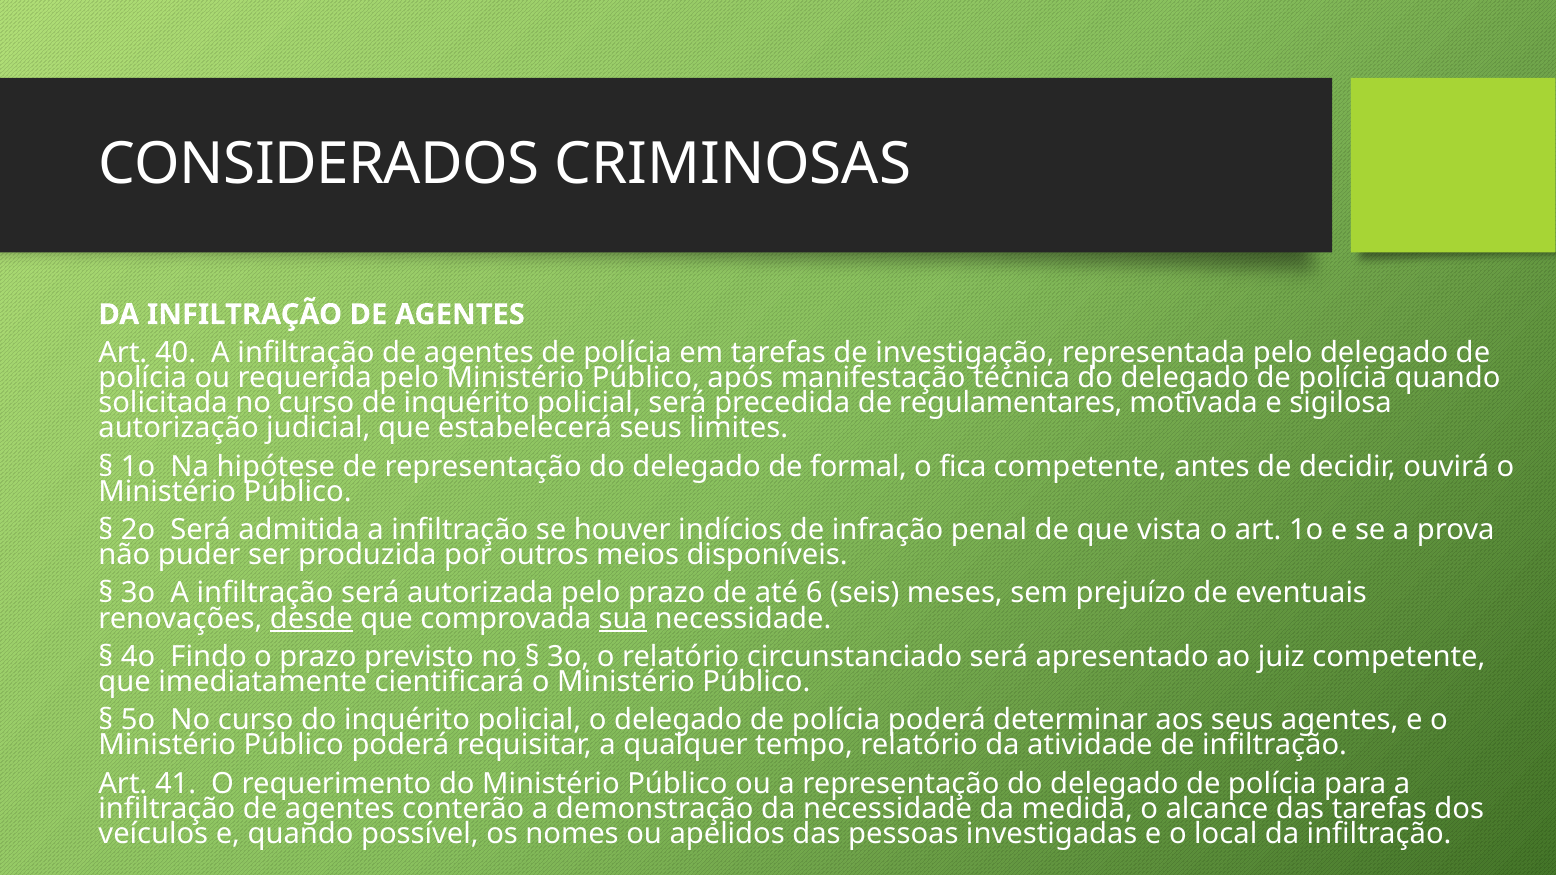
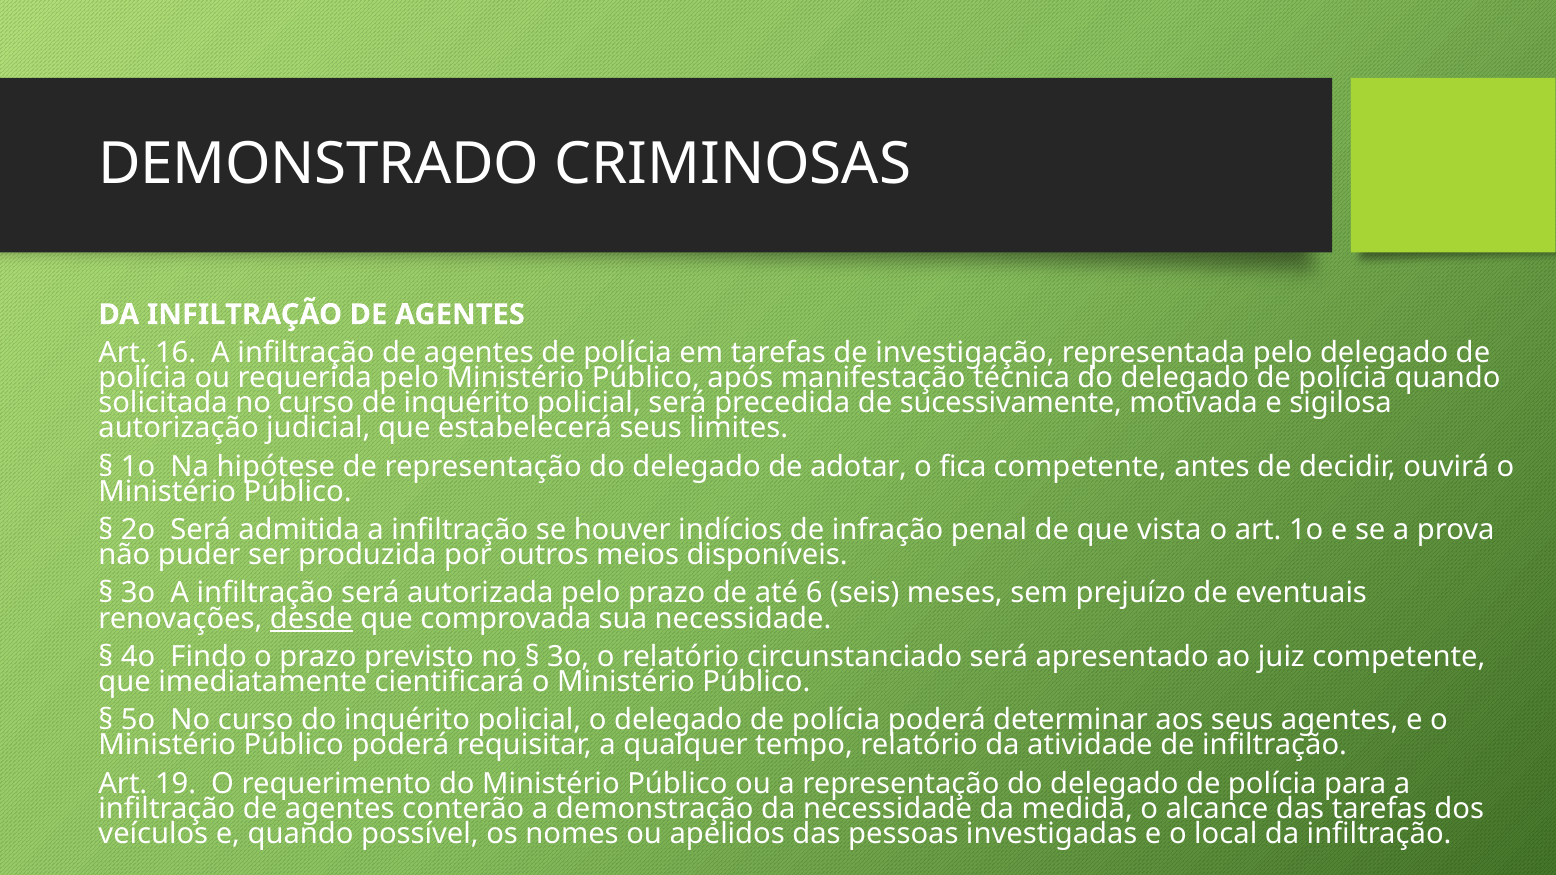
CONSIDERADOS: CONSIDERADOS -> DEMONSTRADO
40: 40 -> 16
regulamentares: regulamentares -> sucessivamente
formal: formal -> adotar
sua underline: present -> none
41: 41 -> 19
